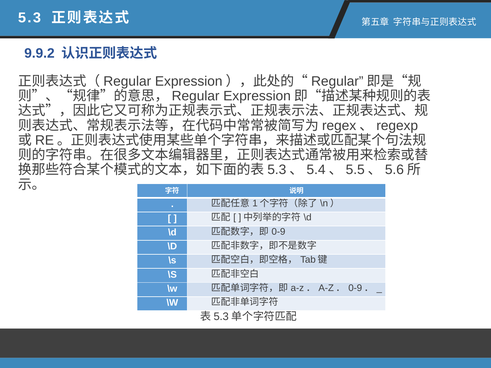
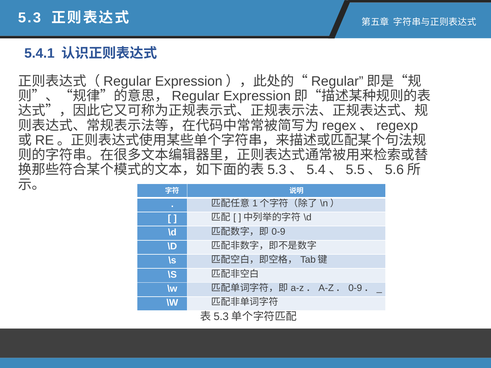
9.9.2: 9.9.2 -> 5.4.1
